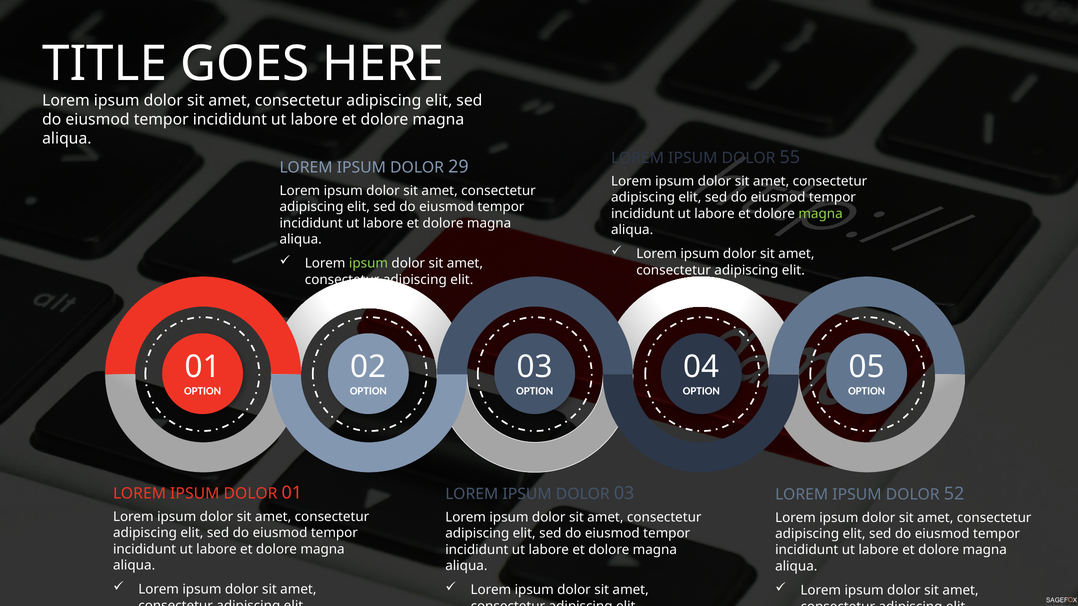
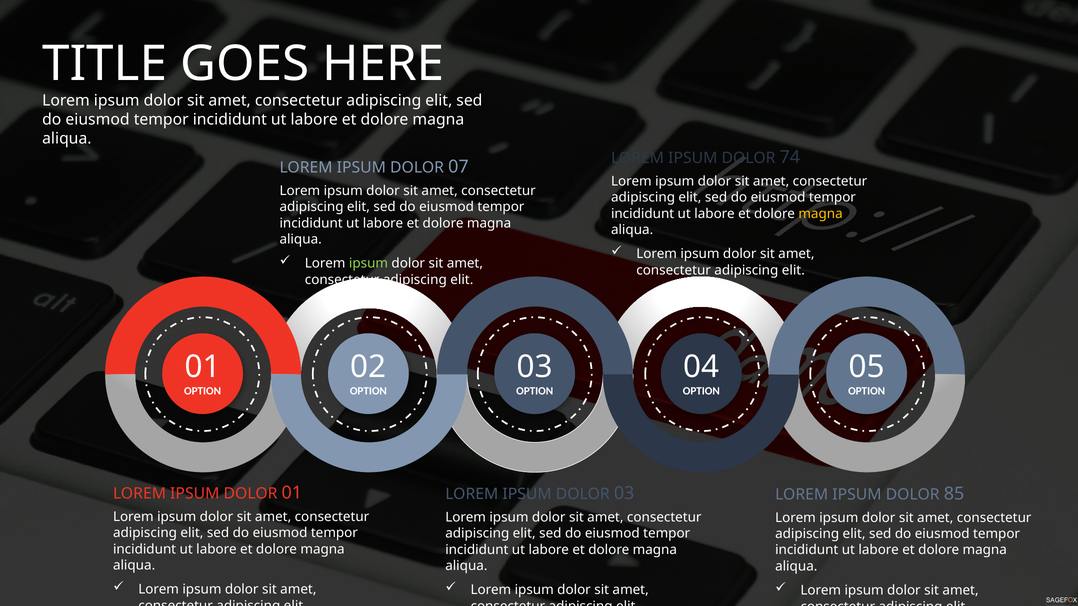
55: 55 -> 74
29: 29 -> 07
magna at (821, 214) colour: light green -> yellow
52: 52 -> 85
